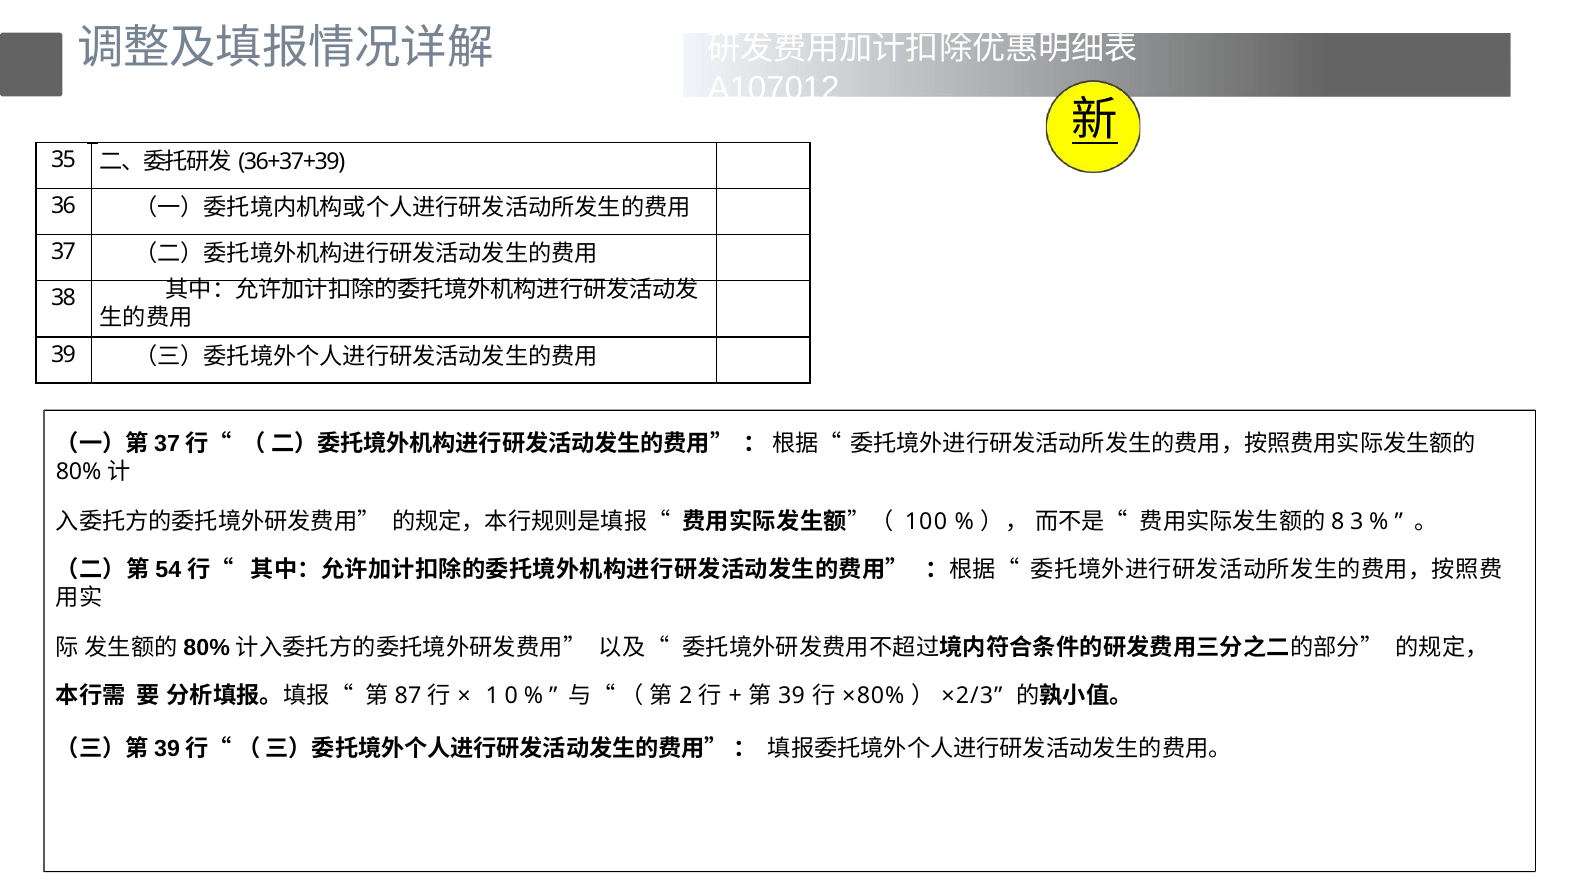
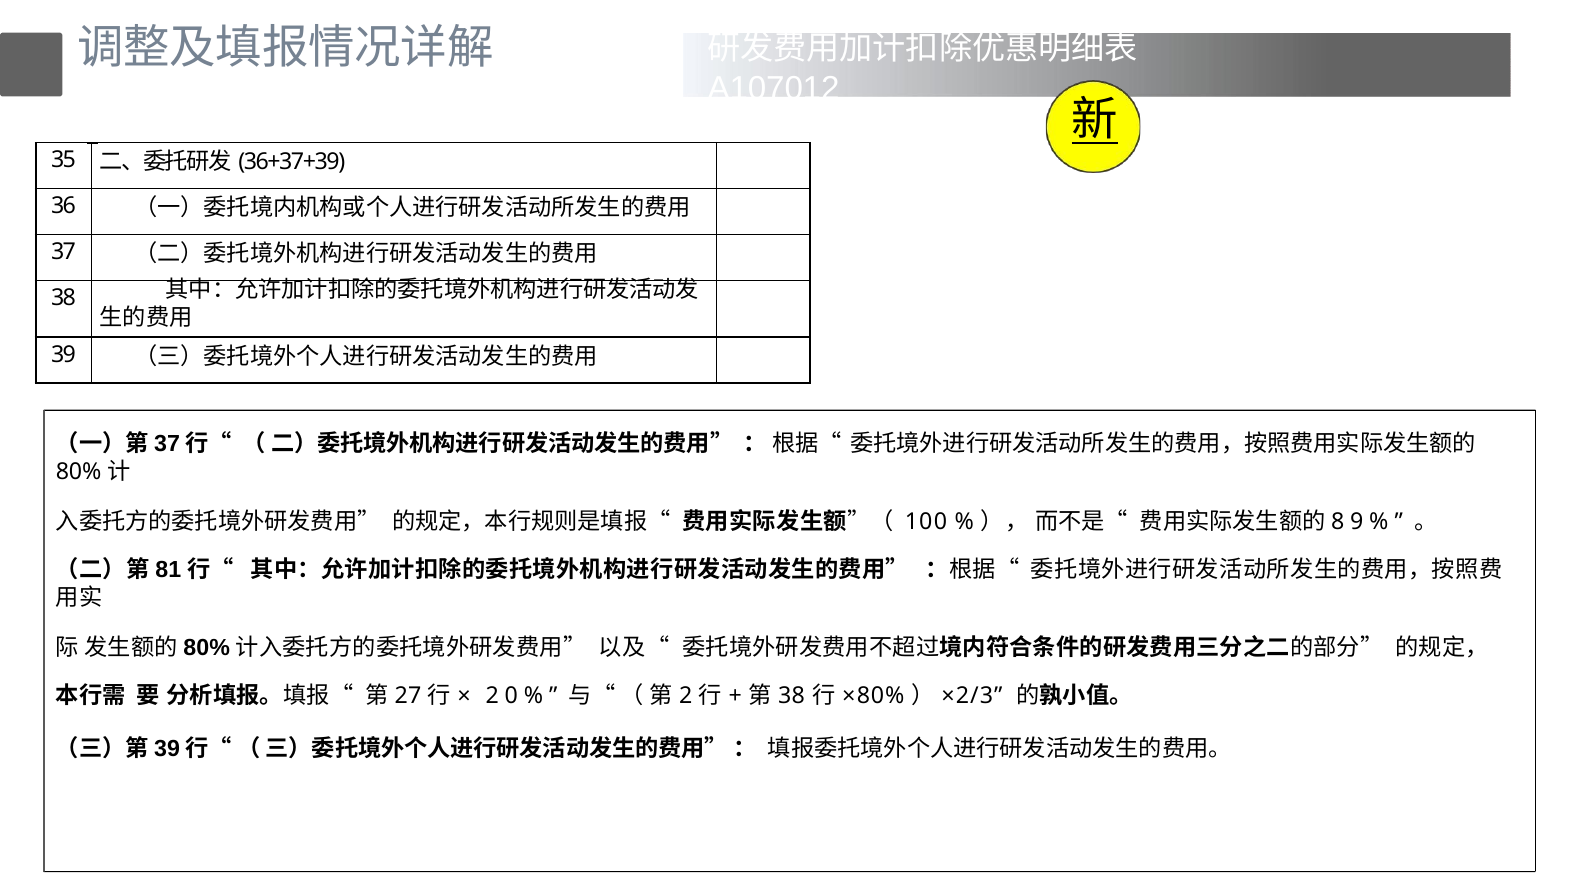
3: 3 -> 9
54: 54 -> 81
87: 87 -> 27
1 at (492, 695): 1 -> 2
39 at (792, 695): 39 -> 38
